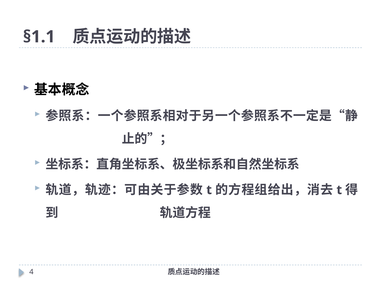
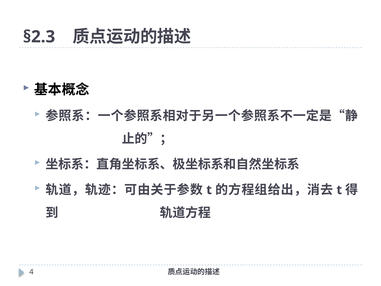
§1.1: §1.1 -> §2.3
